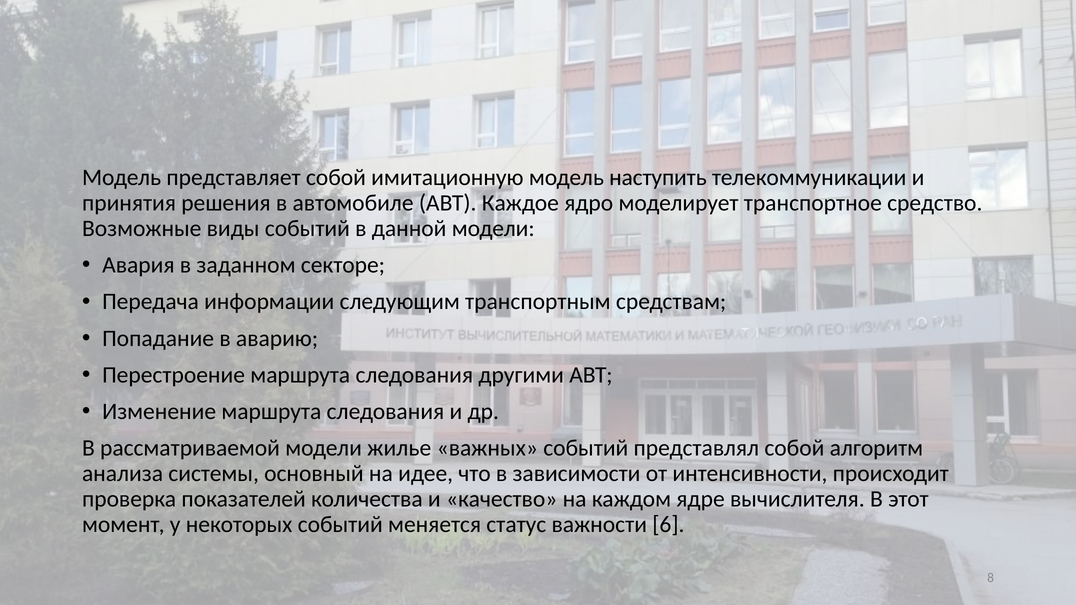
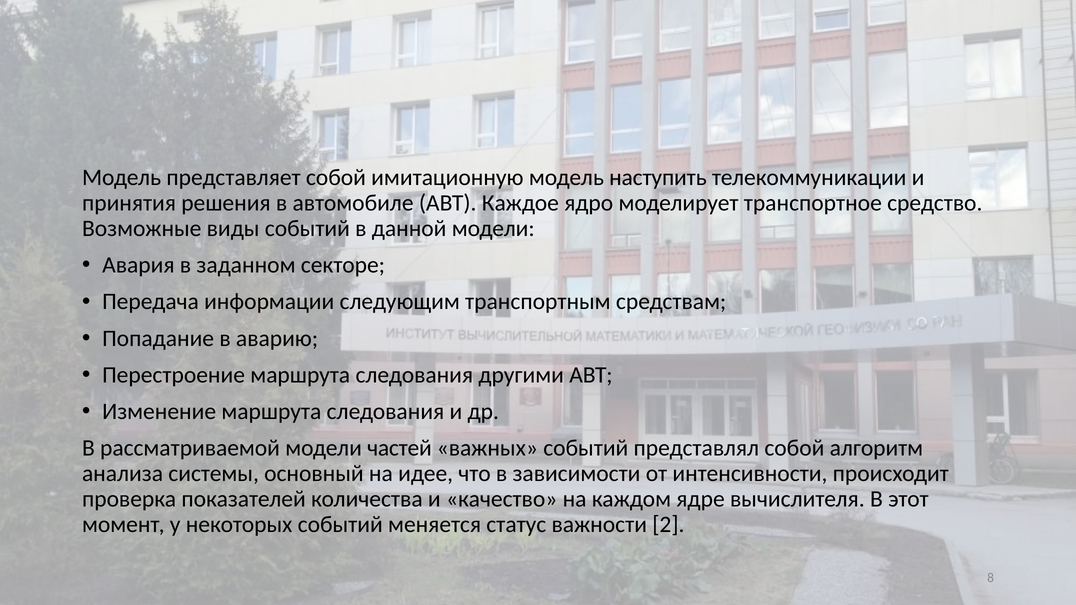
жилье: жилье -> частей
6: 6 -> 2
